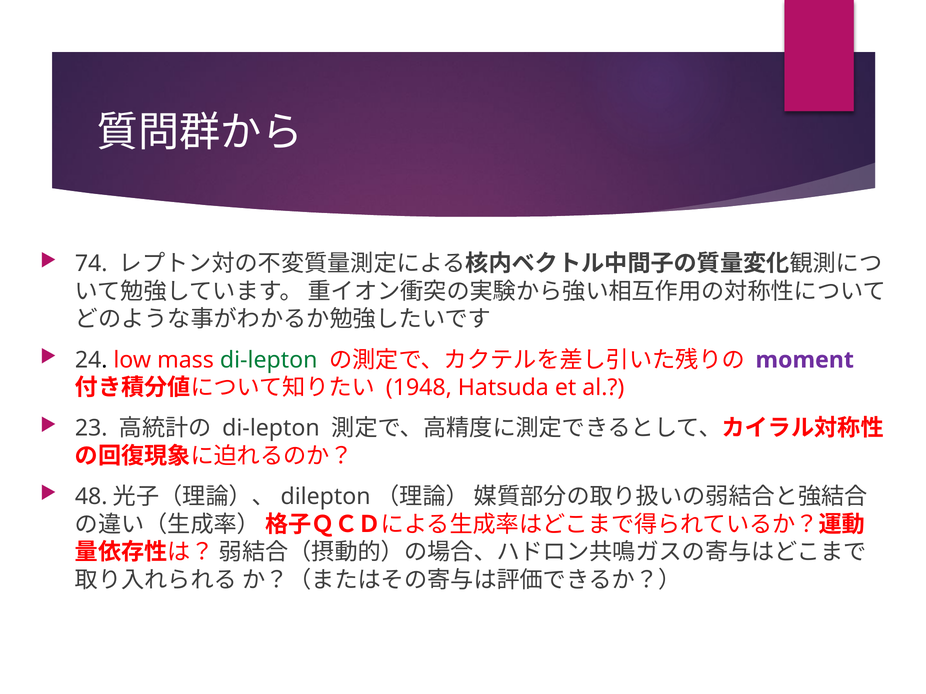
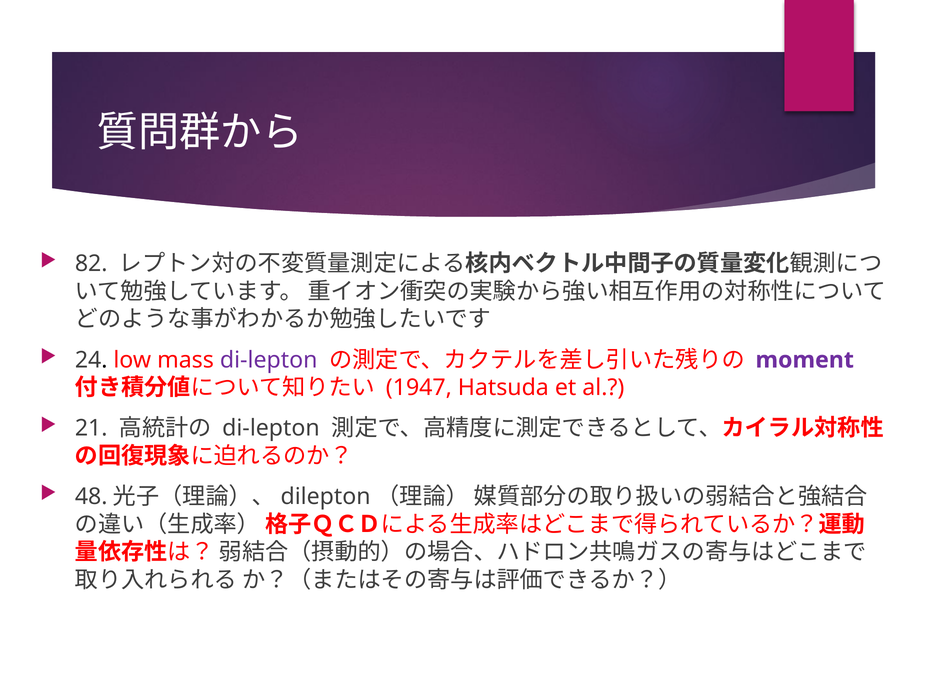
74: 74 -> 82
di-lepton at (269, 360) colour: green -> purple
1948: 1948 -> 1947
23: 23 -> 21
